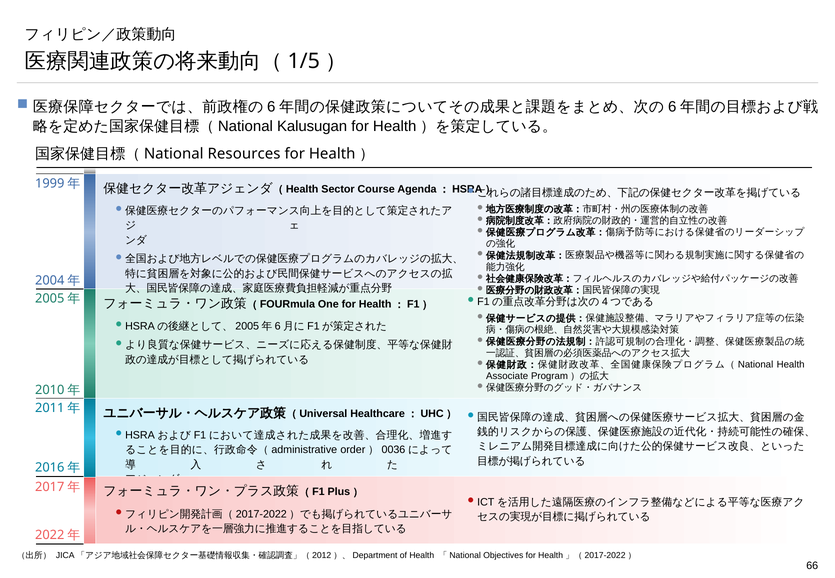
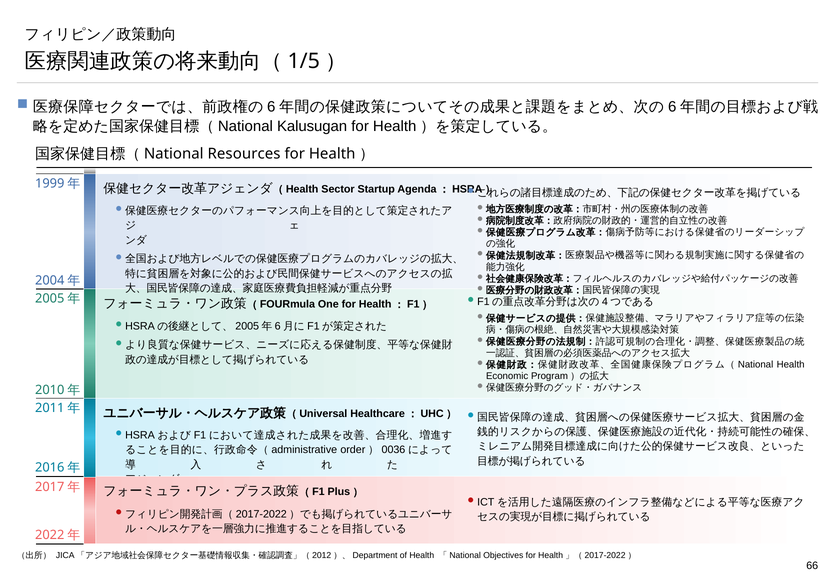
Course: Course -> Startup
Associate: Associate -> Economic
